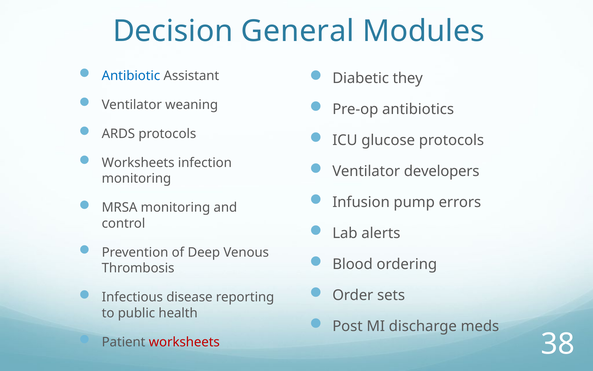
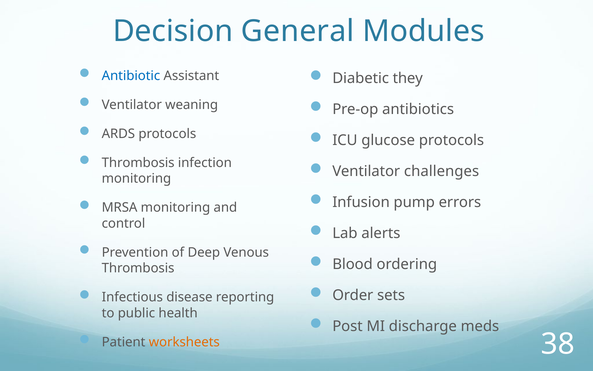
Worksheets at (138, 163): Worksheets -> Thrombosis
developers: developers -> challenges
worksheets at (184, 342) colour: red -> orange
